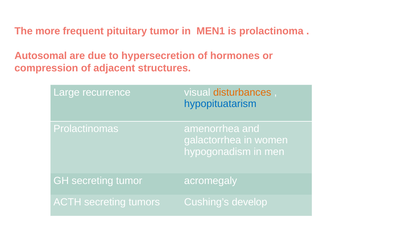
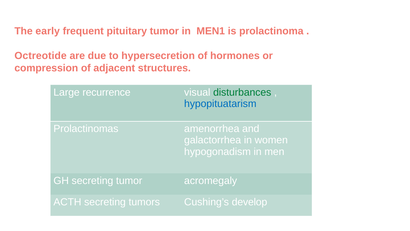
more: more -> early
Autosomal: Autosomal -> Octreotide
disturbances colour: orange -> green
